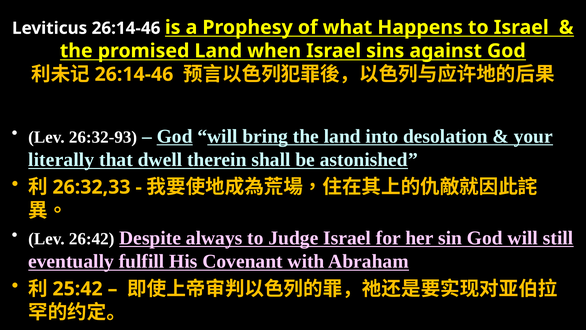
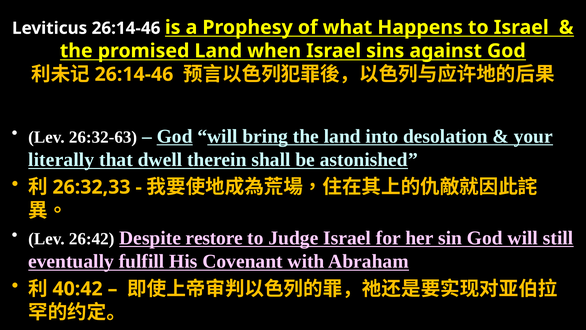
26:32-93: 26:32-93 -> 26:32-63
always: always -> restore
25:42: 25:42 -> 40:42
